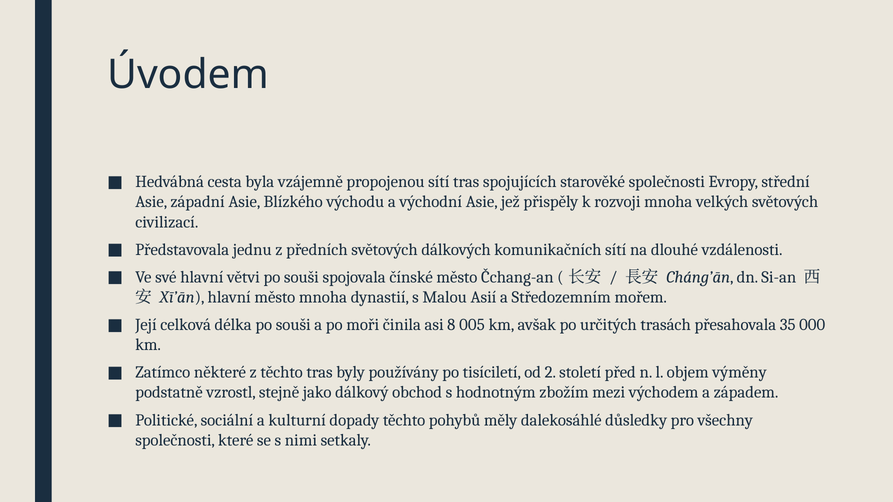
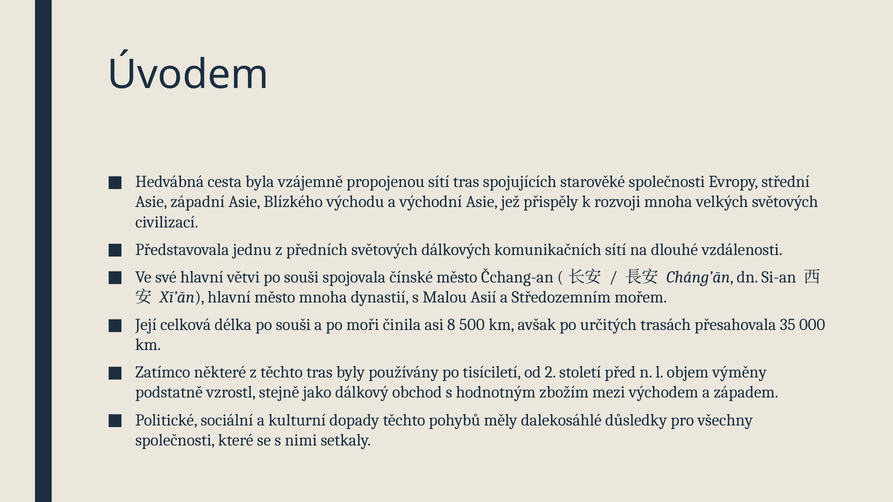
005: 005 -> 500
